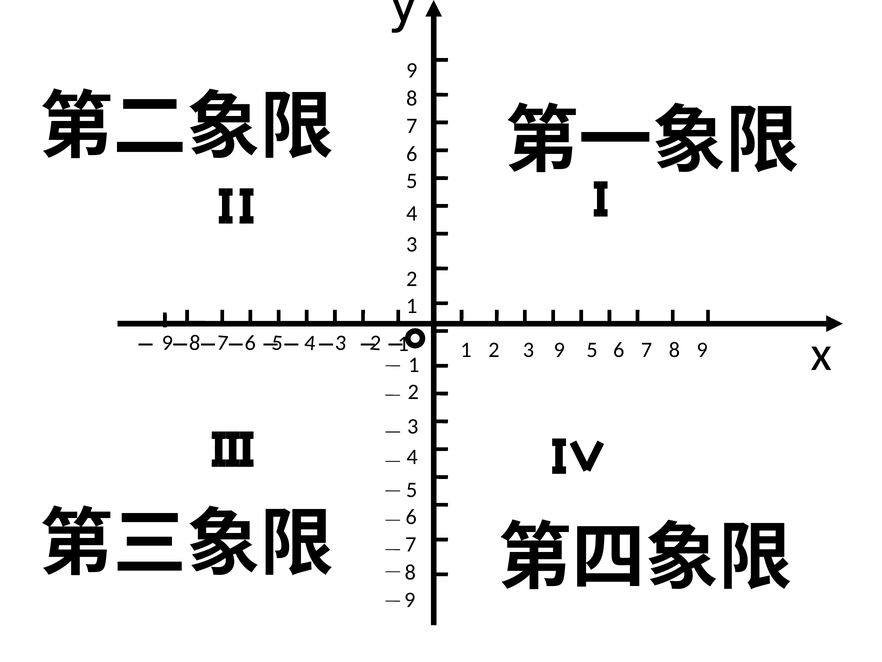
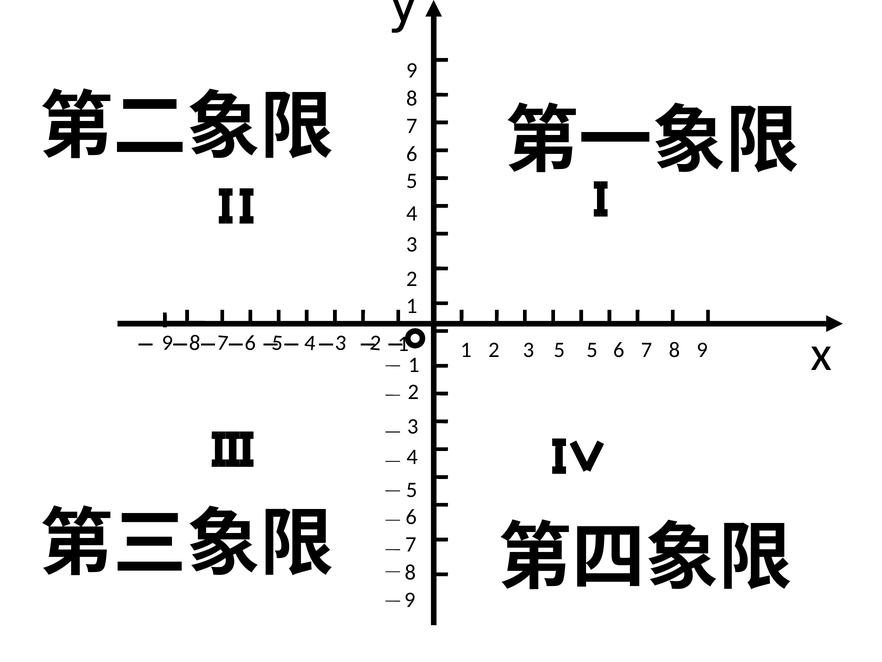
3 9: 9 -> 5
